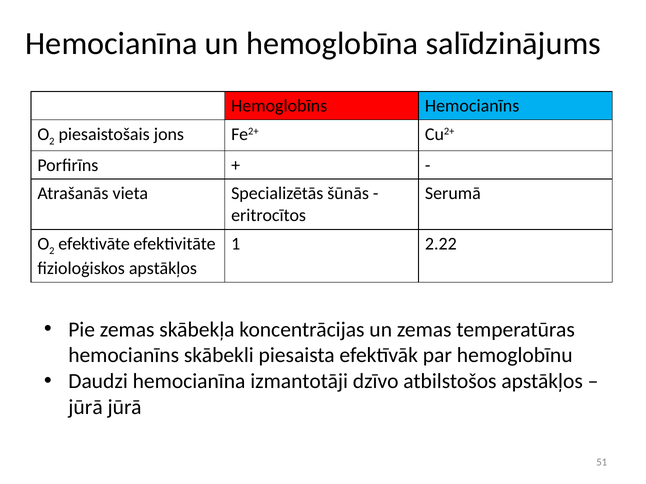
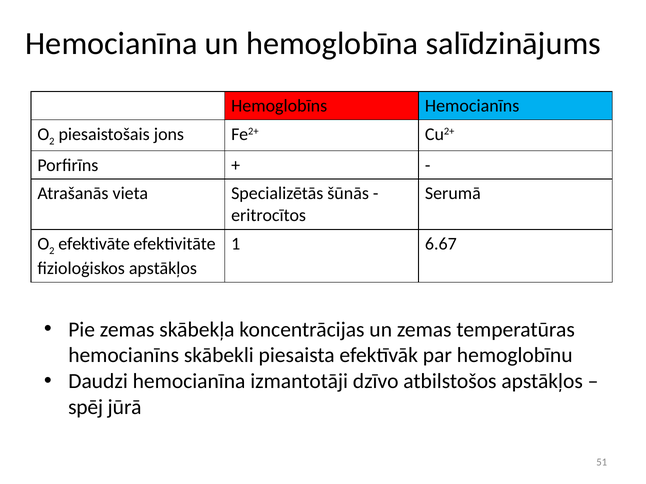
2.22: 2.22 -> 6.67
jūrā at (85, 407): jūrā -> spēj
